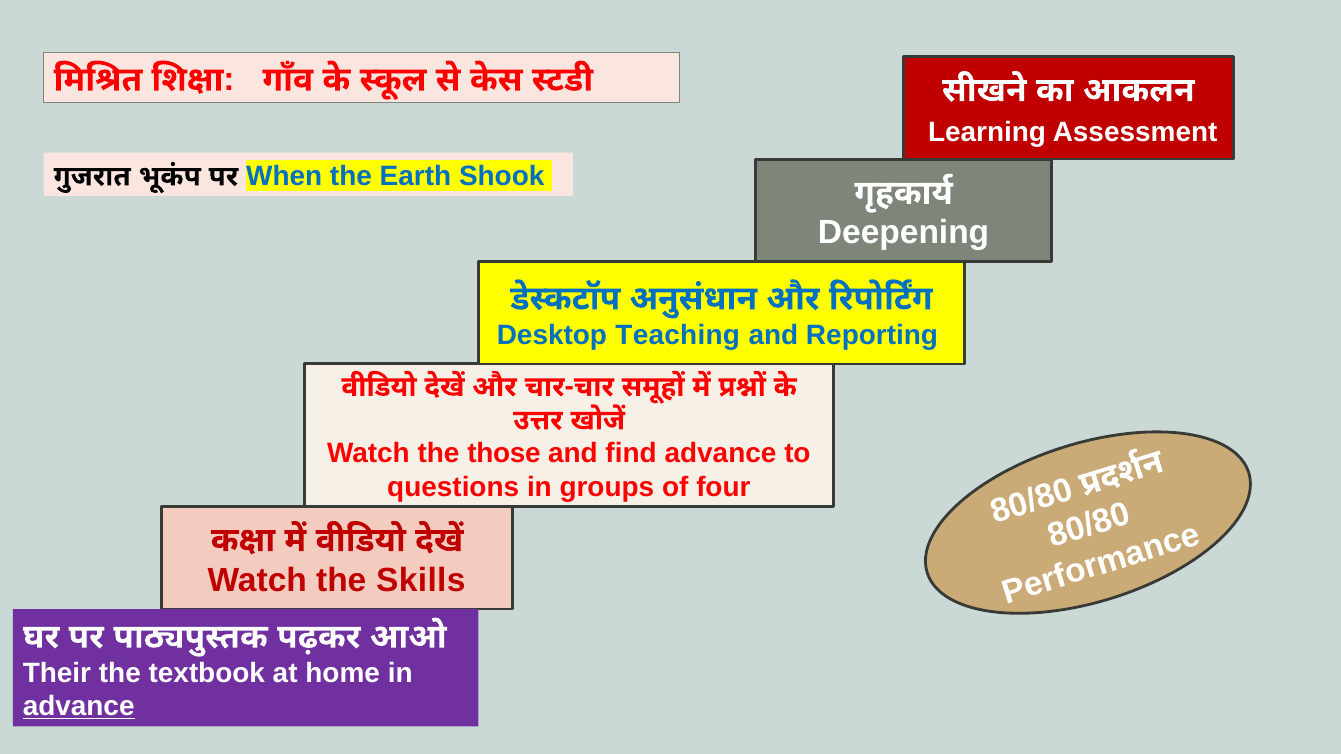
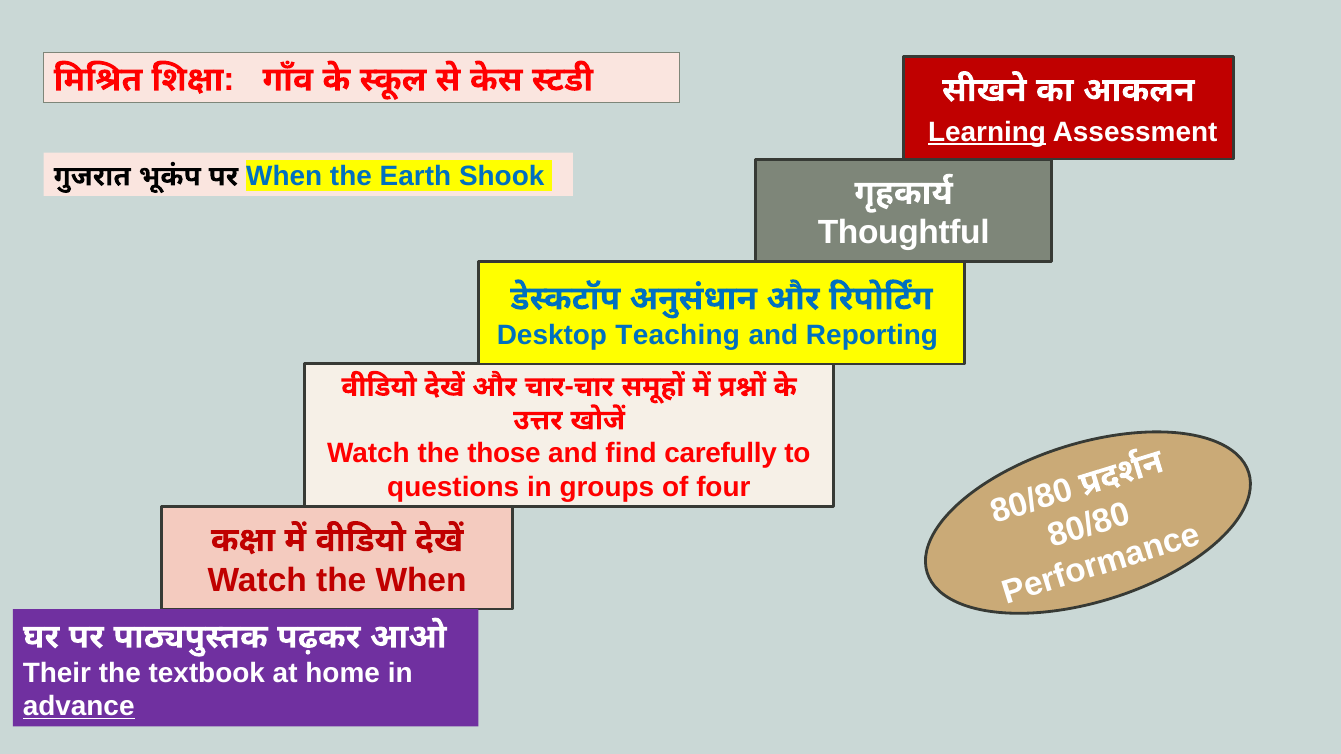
Learning underline: none -> present
Deepening: Deepening -> Thoughtful
find advance: advance -> carefully
the Skills: Skills -> When
